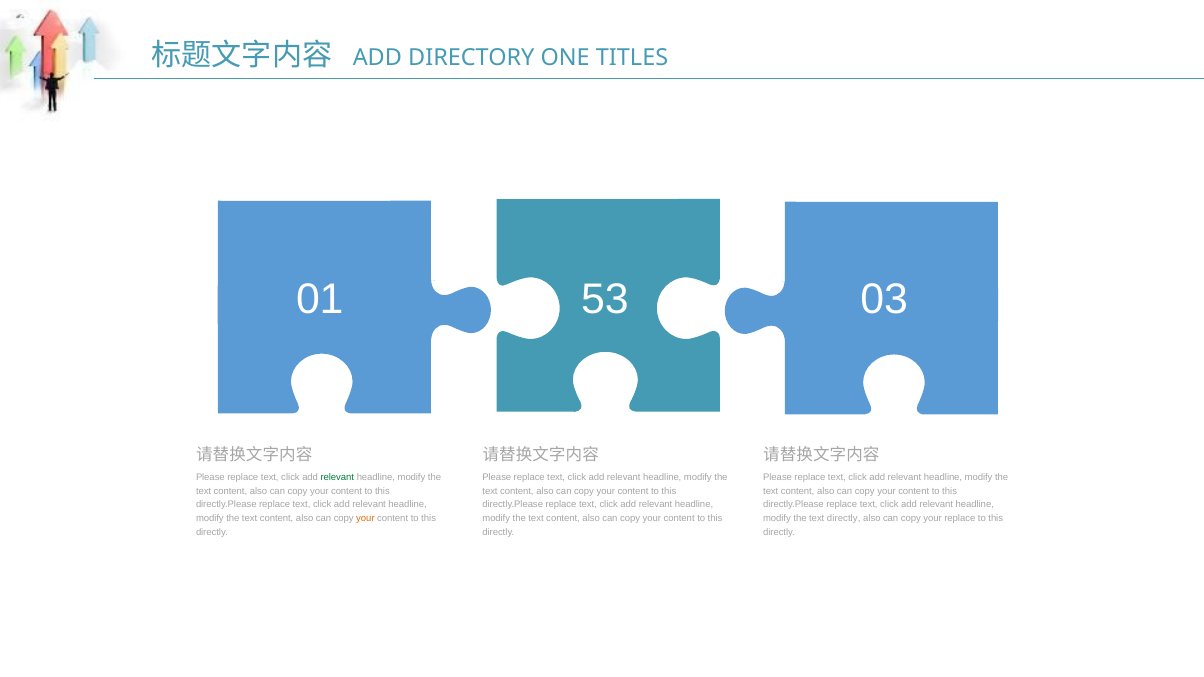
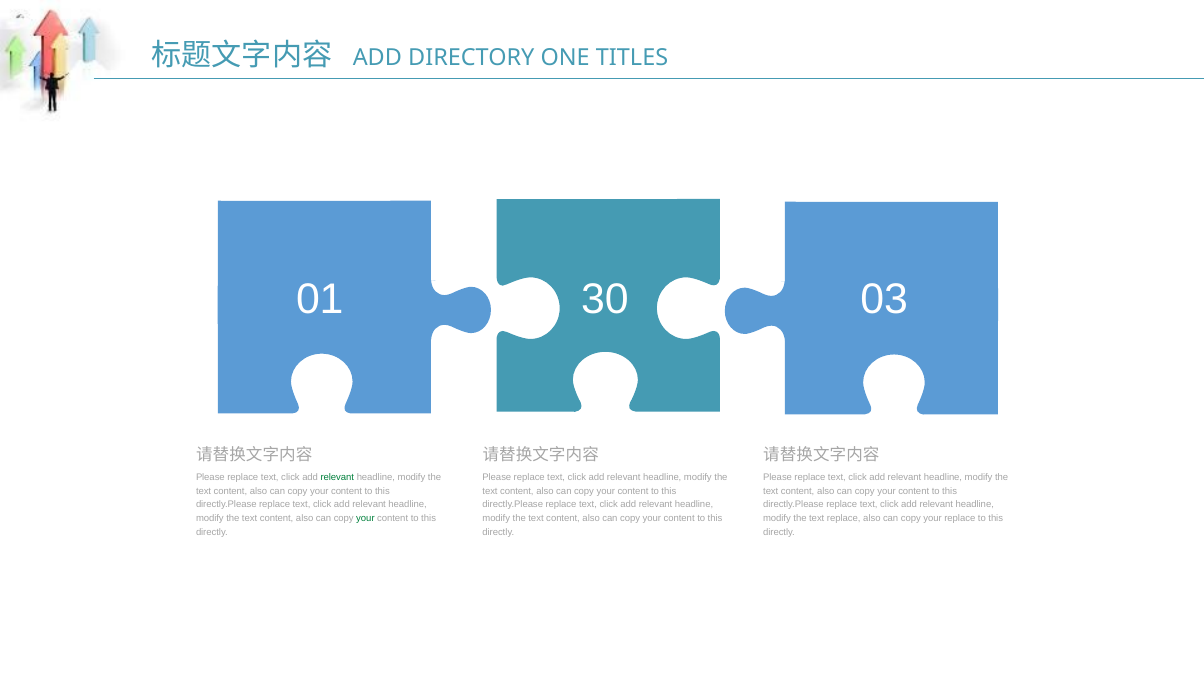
53: 53 -> 30
your at (365, 519) colour: orange -> green
text directly: directly -> replace
